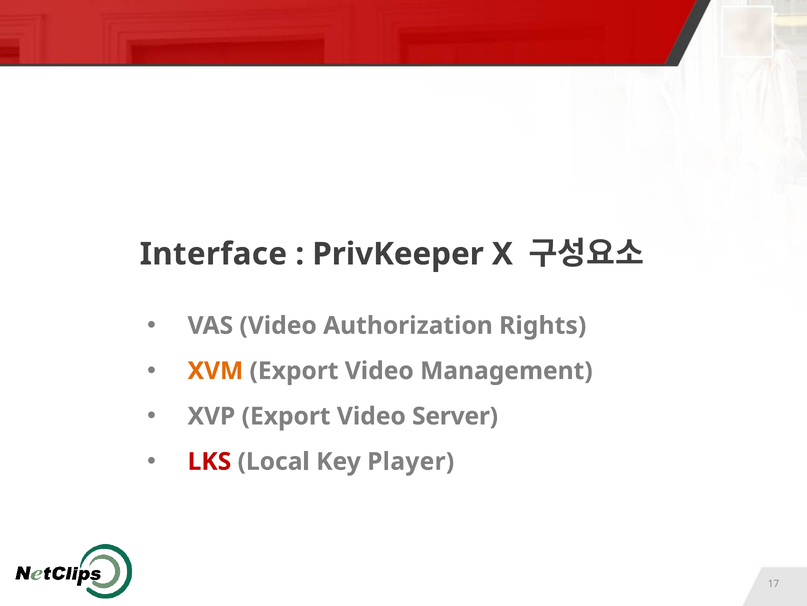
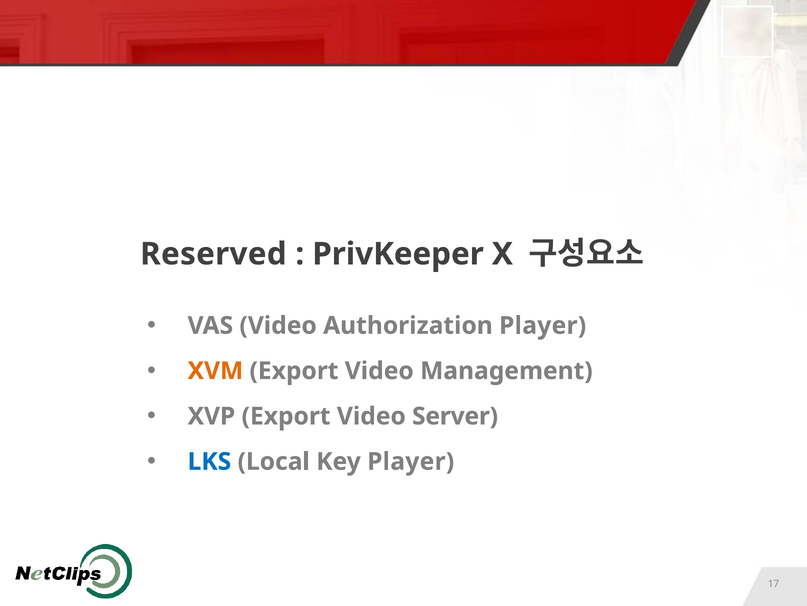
Interface: Interface -> Reserved
Authorization Rights: Rights -> Player
LKS colour: red -> blue
